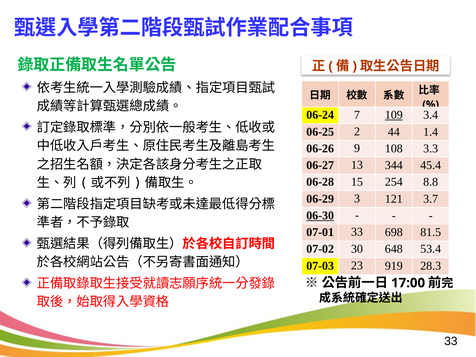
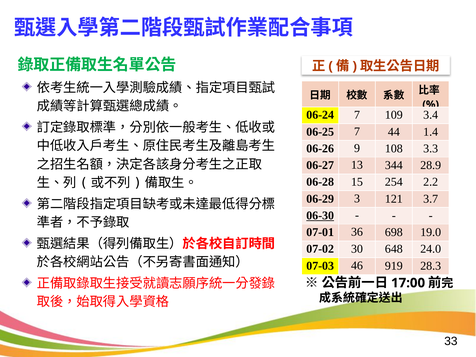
109 underline: present -> none
06-25 2: 2 -> 7
45.4: 45.4 -> 28.9
8.8: 8.8 -> 2.2
07-01 33: 33 -> 36
81.5: 81.5 -> 19.0
53.4: 53.4 -> 24.0
23: 23 -> 46
